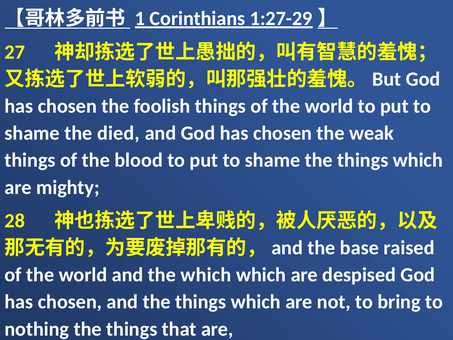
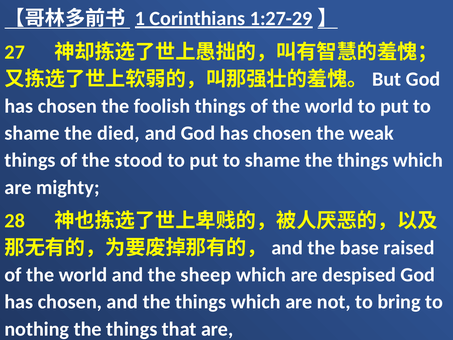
blood: blood -> stood
the which: which -> sheep
